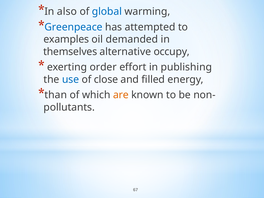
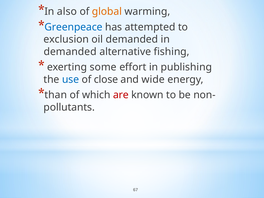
global colour: blue -> orange
examples: examples -> exclusion
themselves at (70, 52): themselves -> demanded
occupy: occupy -> fishing
order: order -> some
filled: filled -> wide
are colour: orange -> red
